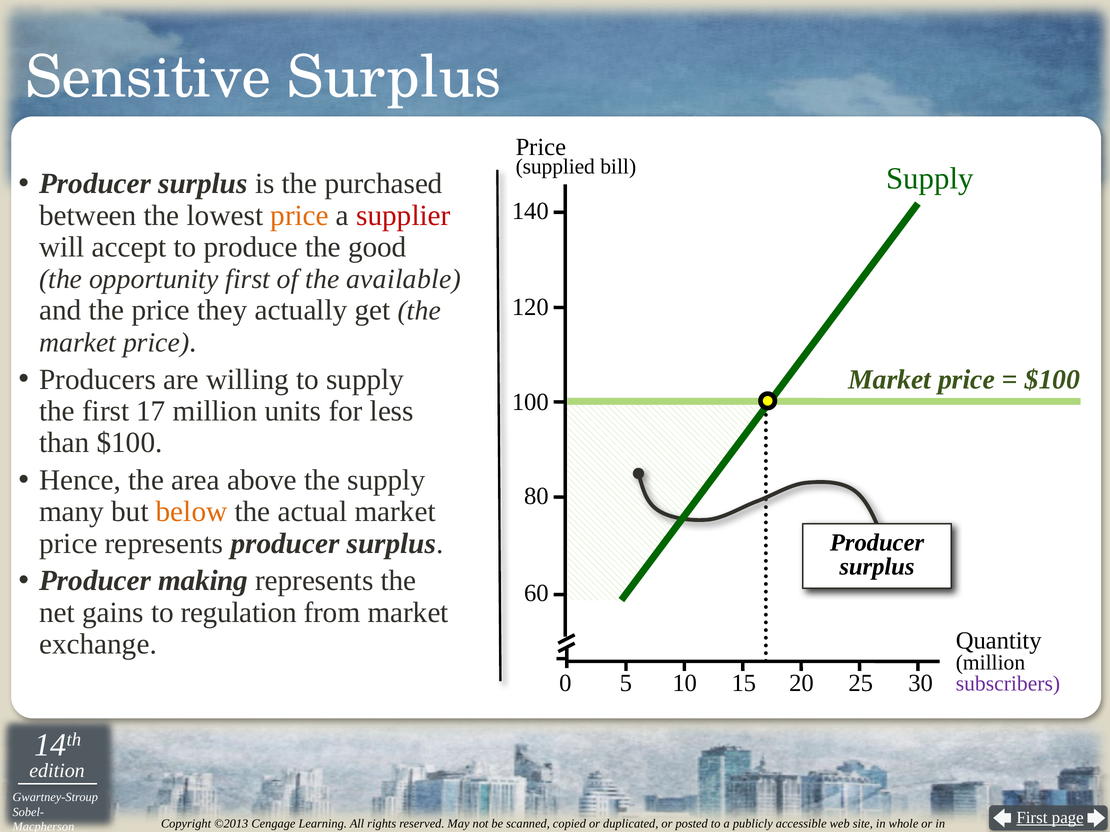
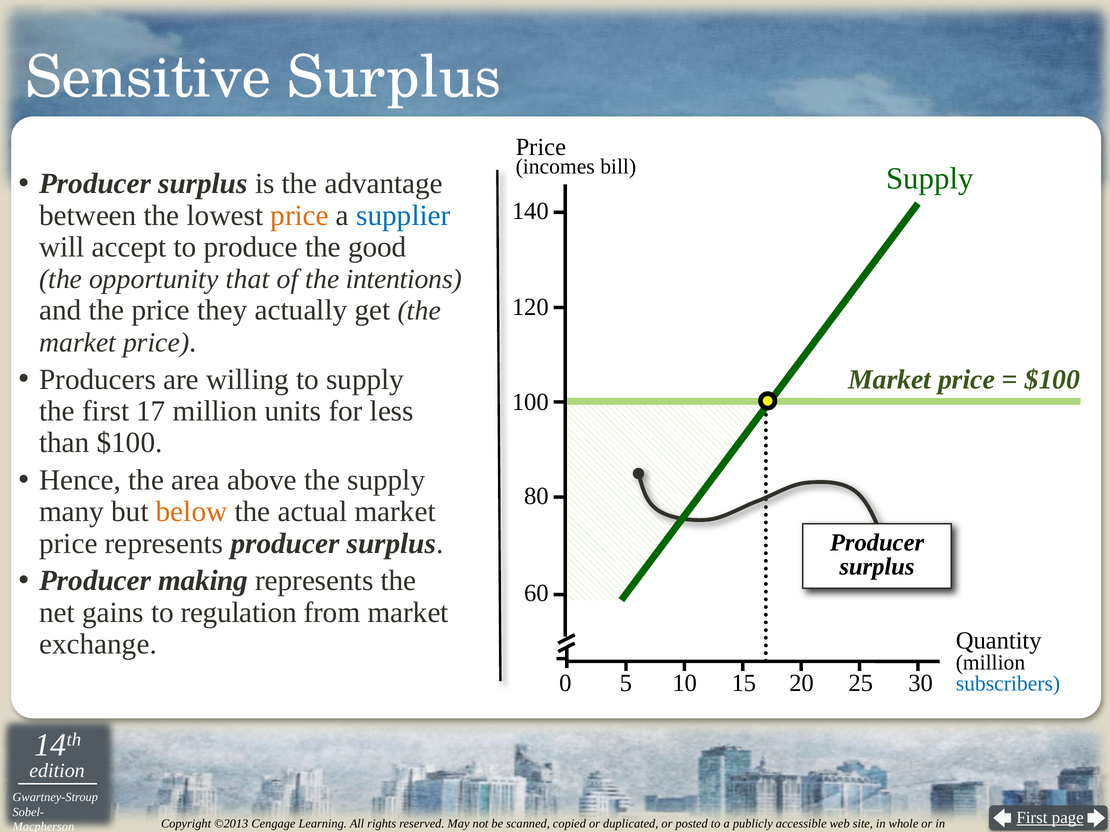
supplied: supplied -> incomes
purchased: purchased -> advantage
supplier colour: red -> blue
opportunity first: first -> that
available: available -> intentions
subscribers colour: purple -> blue
